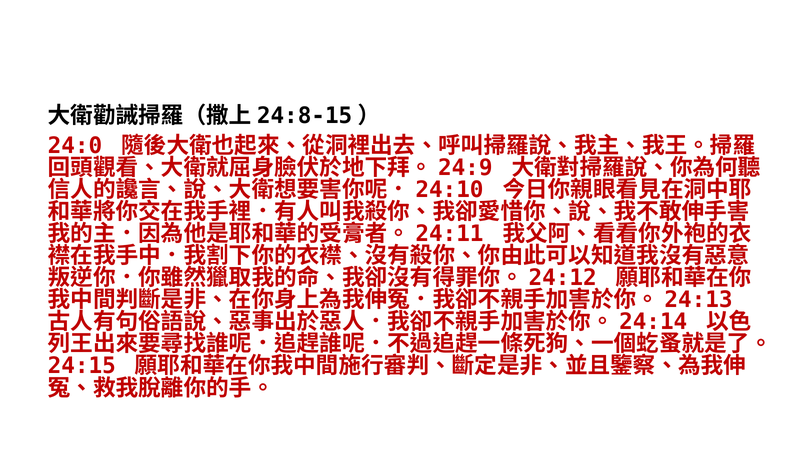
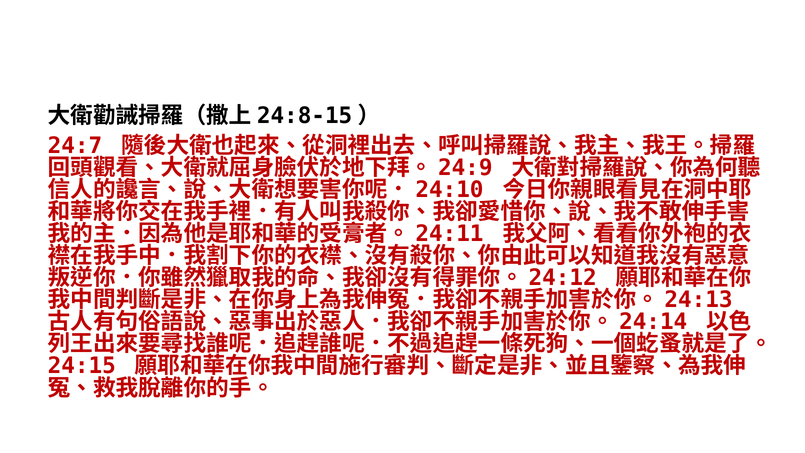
24:0: 24:0 -> 24:7
